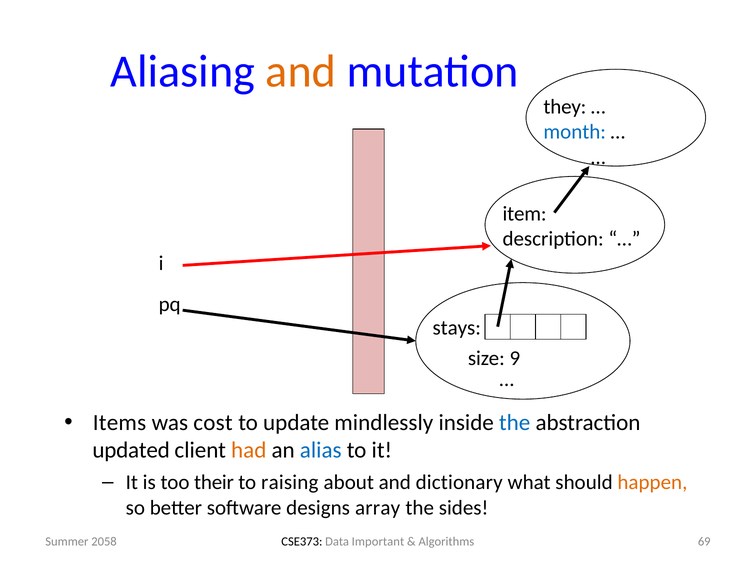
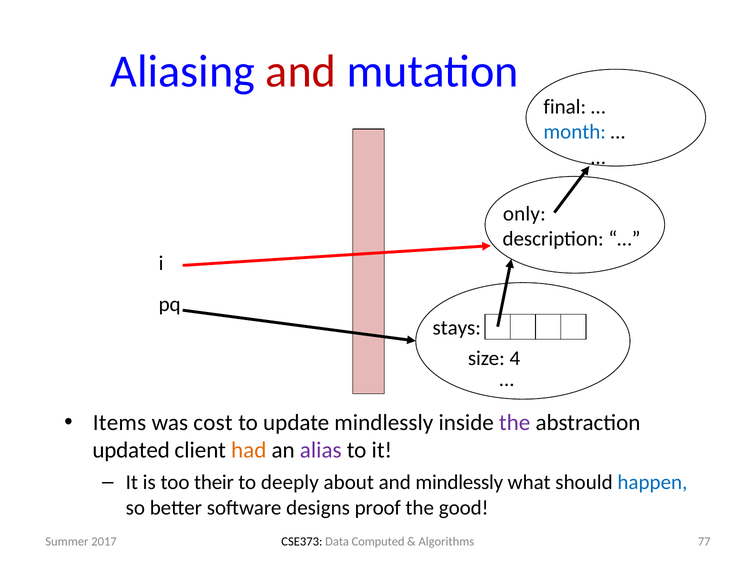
and at (301, 72) colour: orange -> red
they: they -> final
item: item -> only
9: 9 -> 4
the at (515, 422) colour: blue -> purple
alias colour: blue -> purple
raising: raising -> deeply
and dictionary: dictionary -> mindlessly
happen colour: orange -> blue
array: array -> proof
sides: sides -> good
Important: Important -> Computed
69: 69 -> 77
2058: 2058 -> 2017
